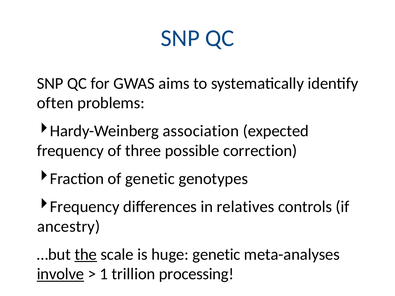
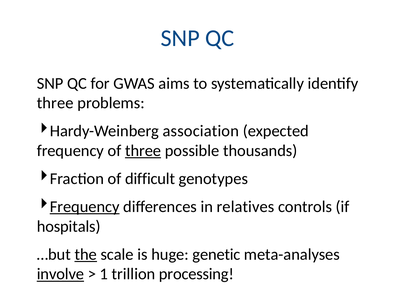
often at (55, 103): often -> three
three at (143, 151) underline: none -> present
correction: correction -> thousands
of genetic: genetic -> difficult
Frequency at (85, 207) underline: none -> present
ancestry: ancestry -> hospitals
